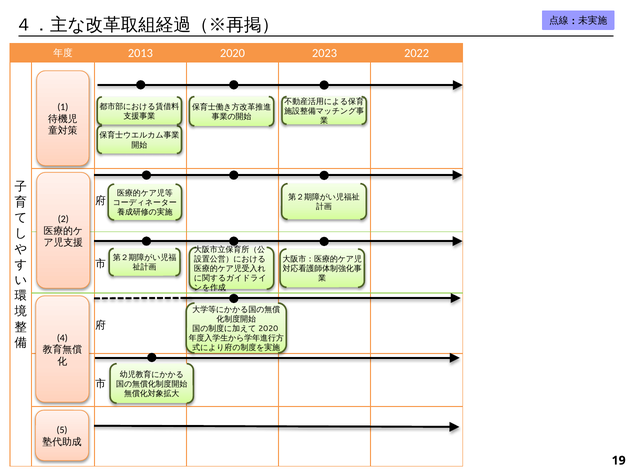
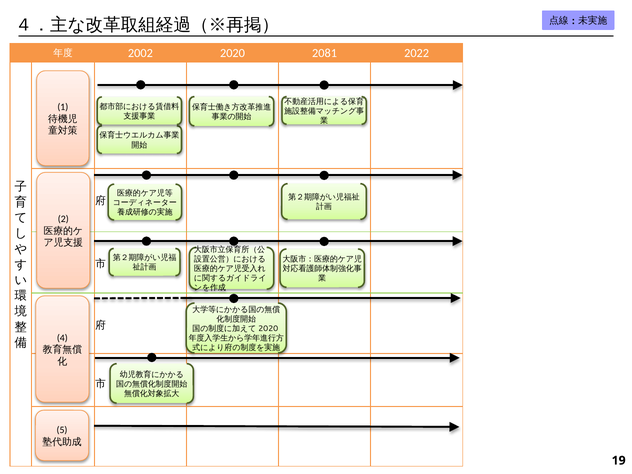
2013: 2013 -> 2002
2023: 2023 -> 2081
